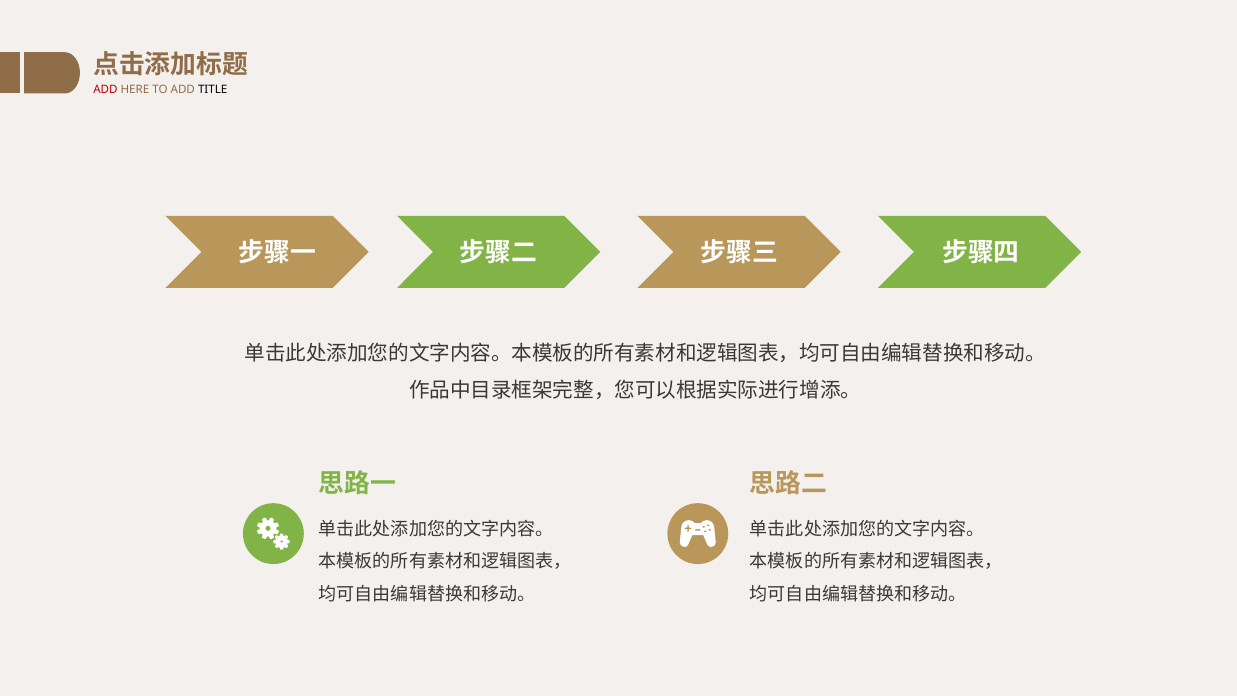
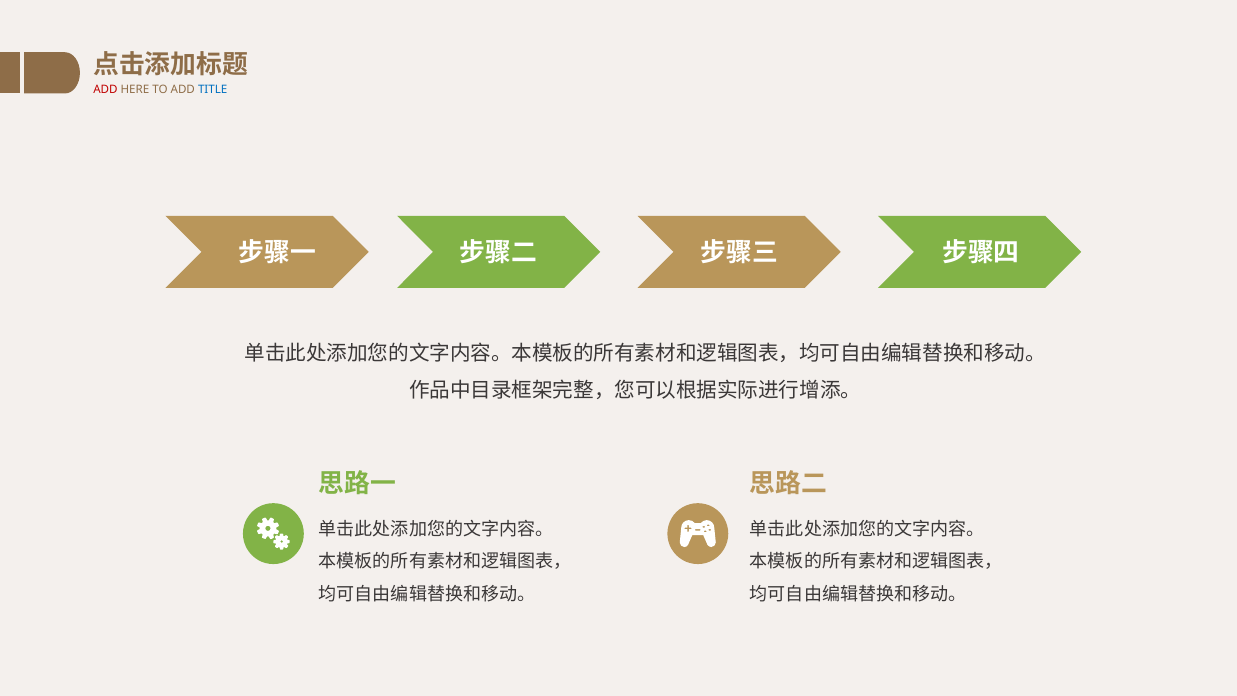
TITLE colour: black -> blue
